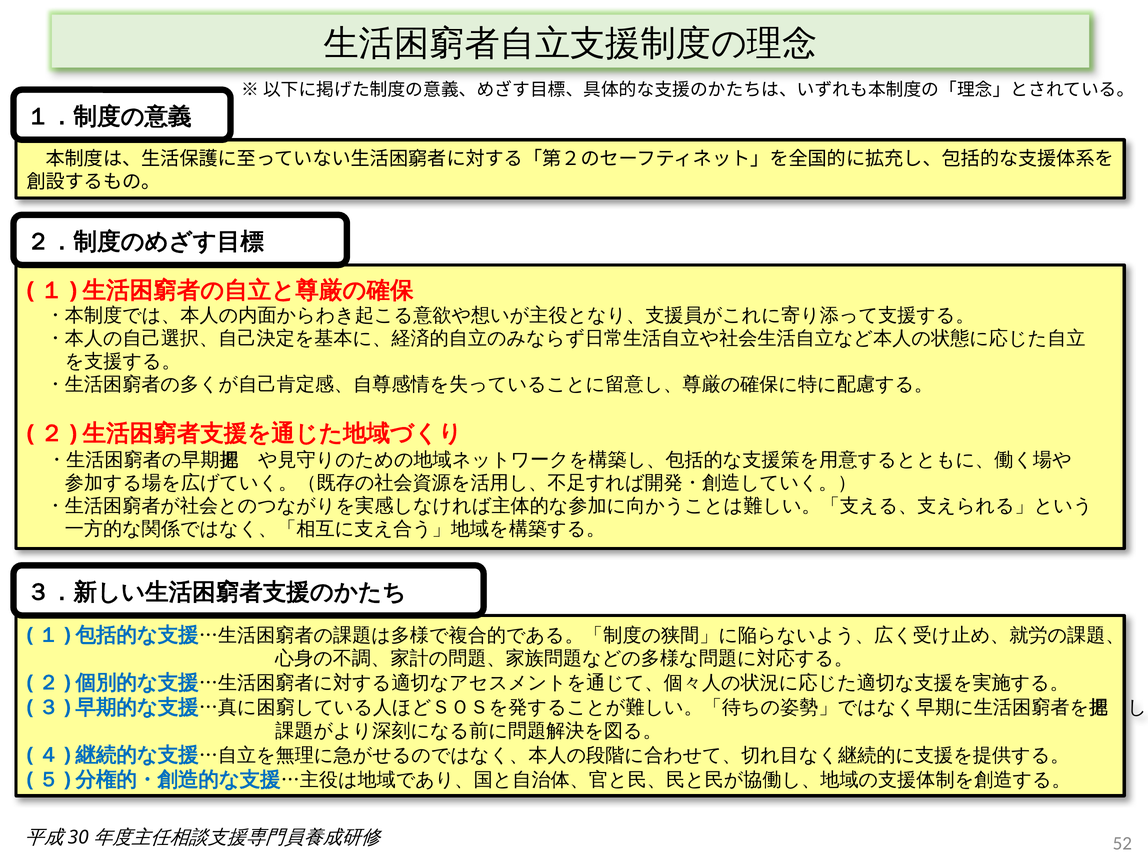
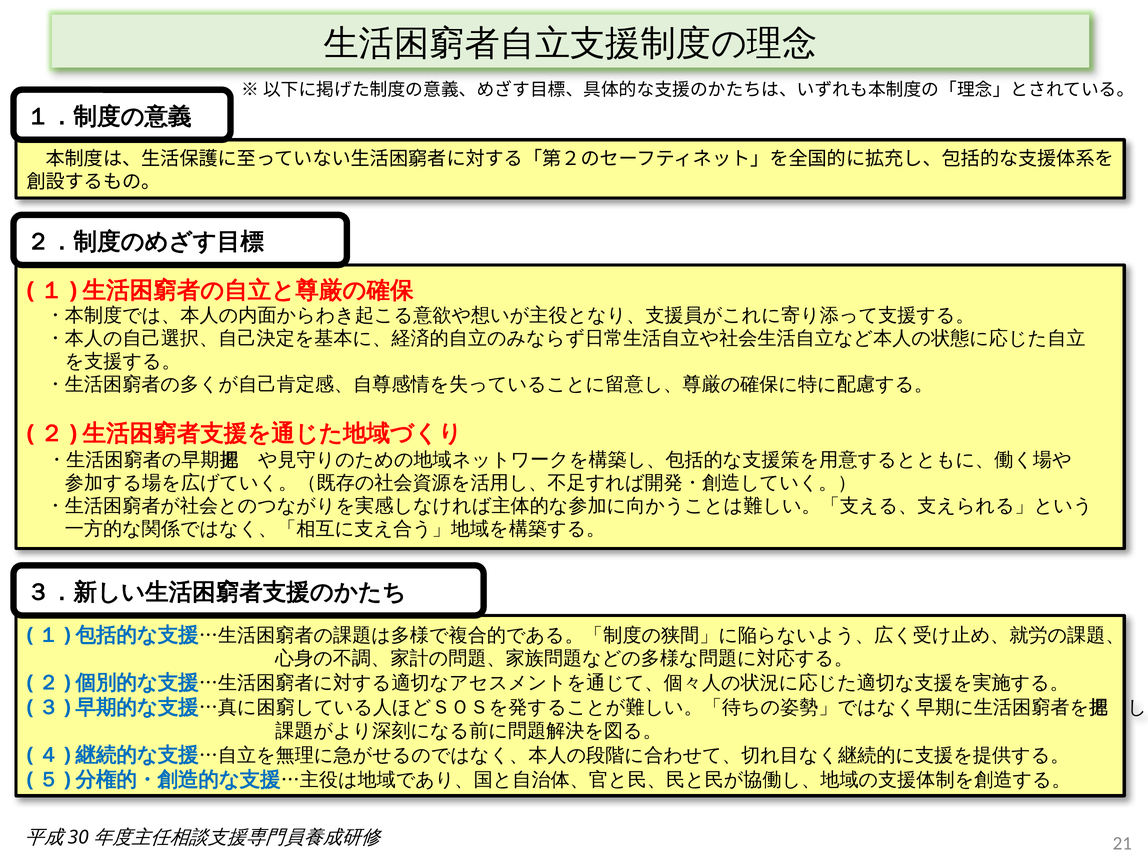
52: 52 -> 21
